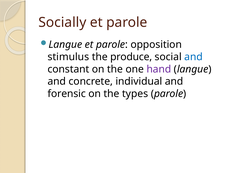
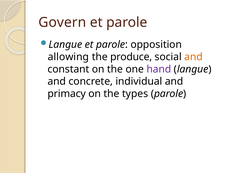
Socially: Socially -> Govern
stimulus: stimulus -> allowing
and at (193, 57) colour: blue -> orange
forensic: forensic -> primacy
